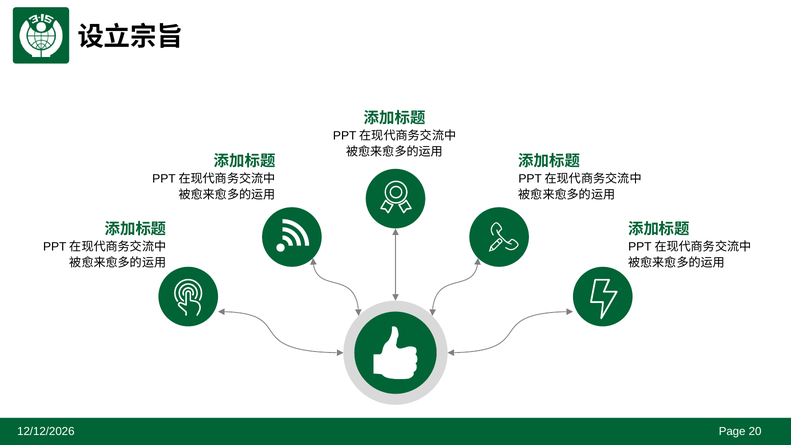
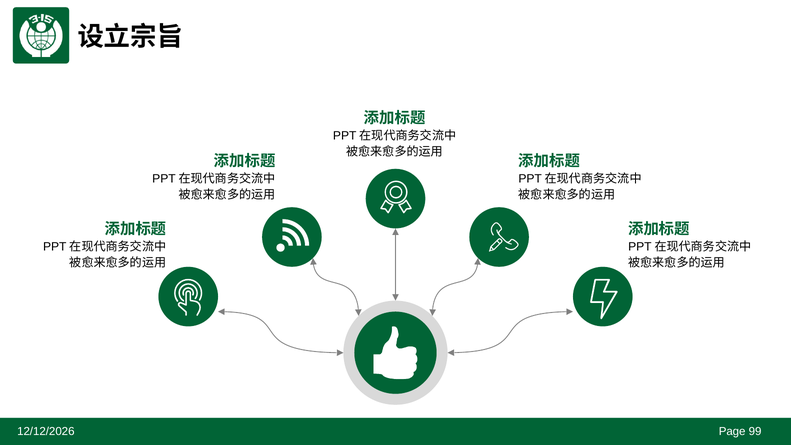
20: 20 -> 99
